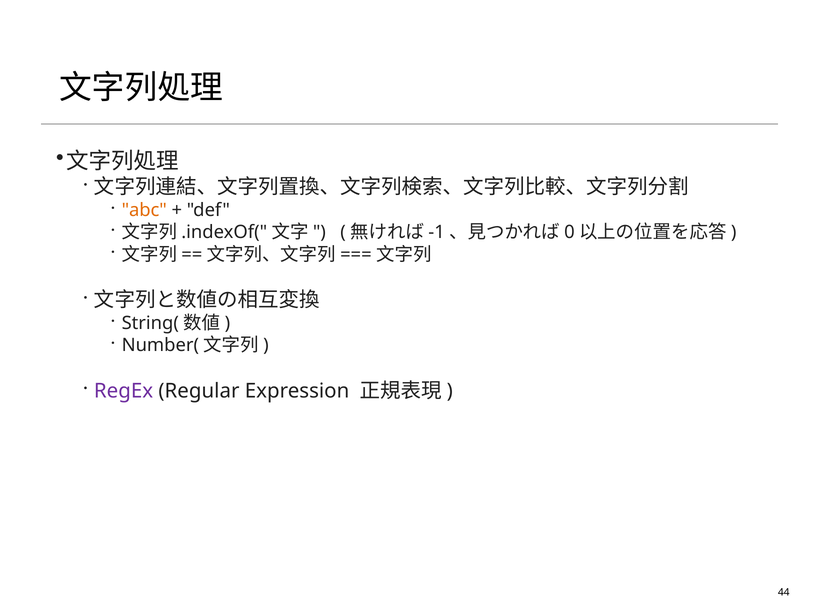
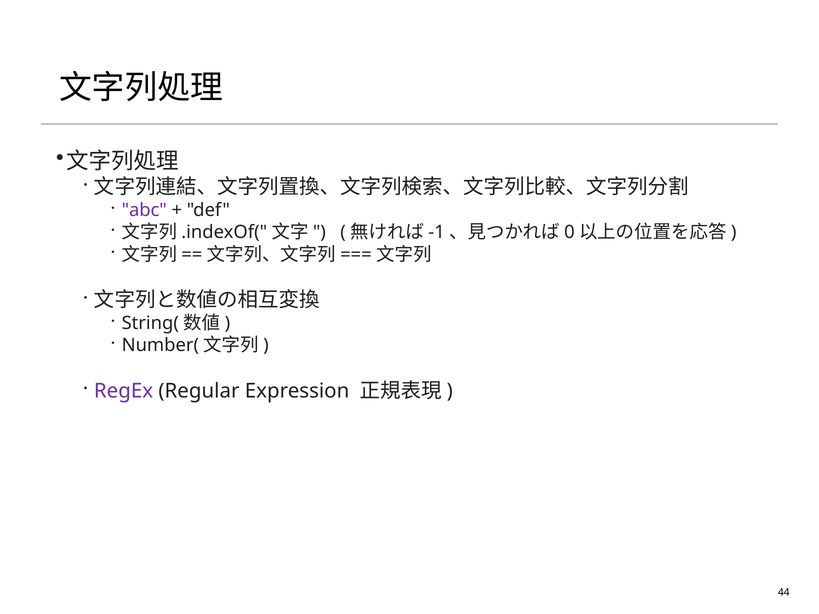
abc colour: orange -> purple
